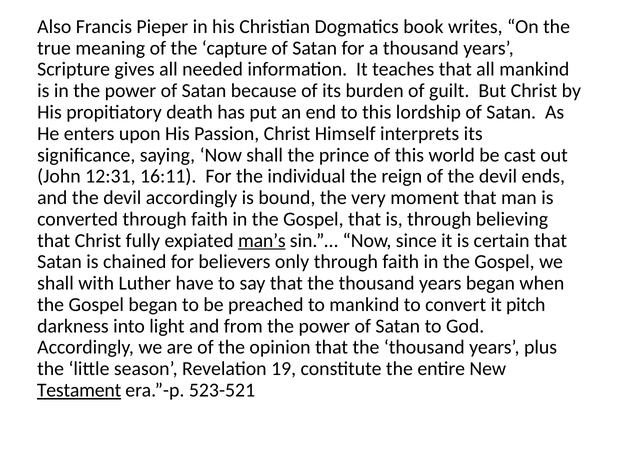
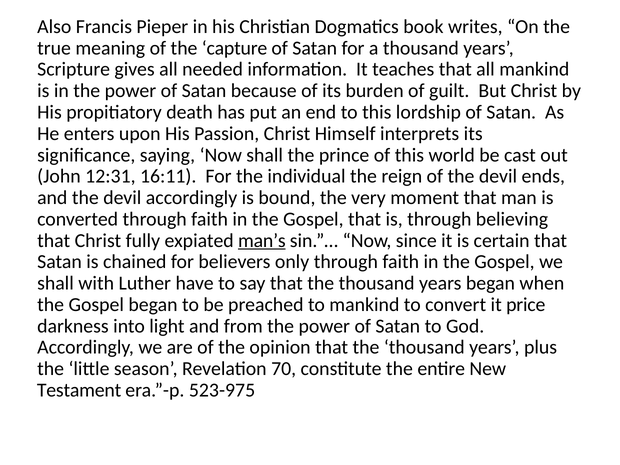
pitch: pitch -> price
19: 19 -> 70
Testament underline: present -> none
523-521: 523-521 -> 523-975
